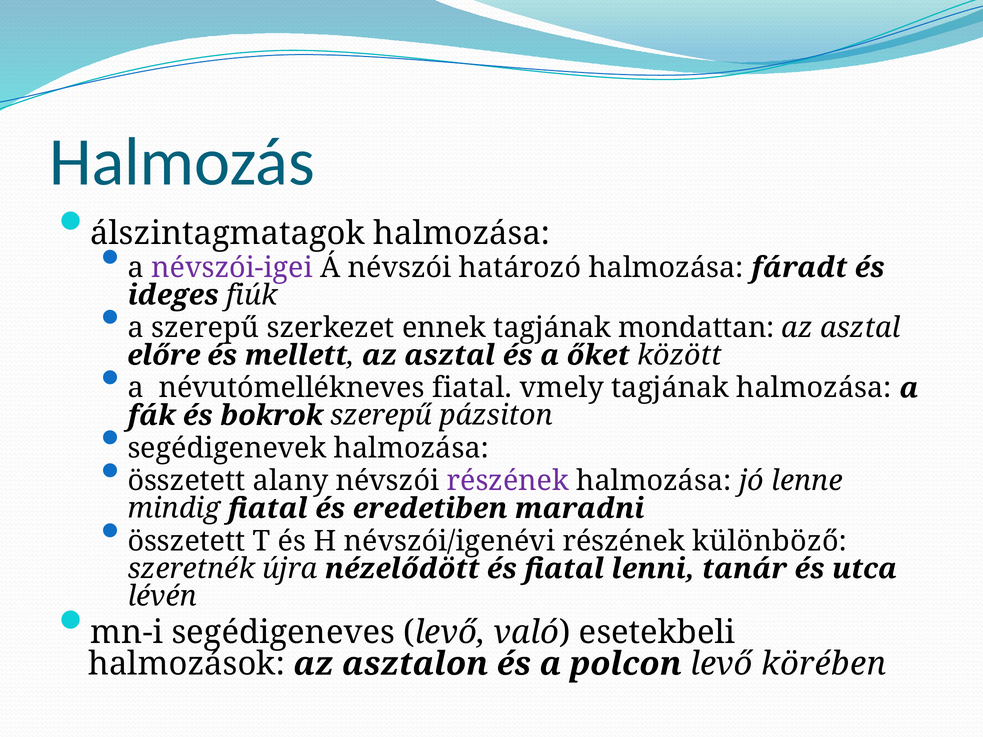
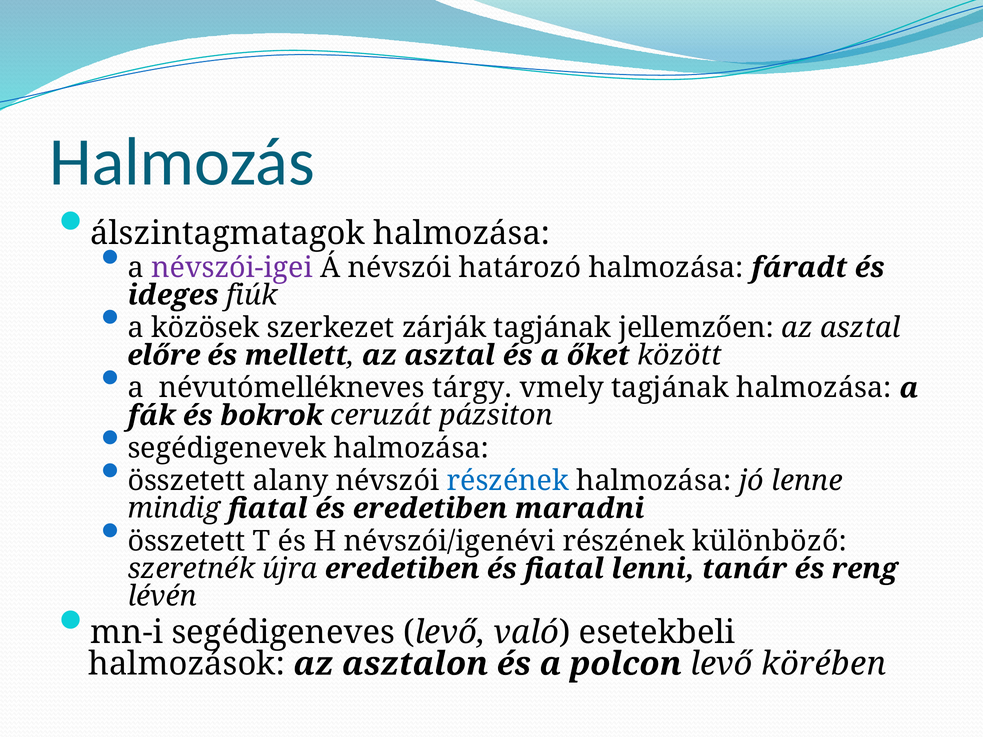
a szerepű: szerepű -> közösek
ennek: ennek -> zárják
mondattan: mondattan -> jellemzően
névutómellékneves fiatal: fiatal -> tárgy
bokrok szerepű: szerepű -> ceruzát
részének at (508, 481) colour: purple -> blue
újra nézelődött: nézelődött -> eredetiben
utca: utca -> reng
